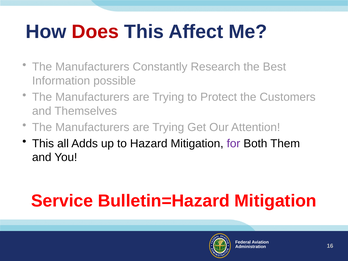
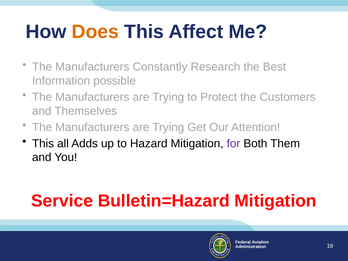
Does colour: red -> orange
